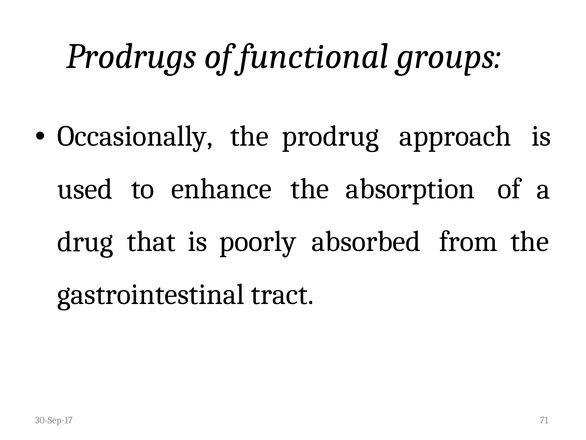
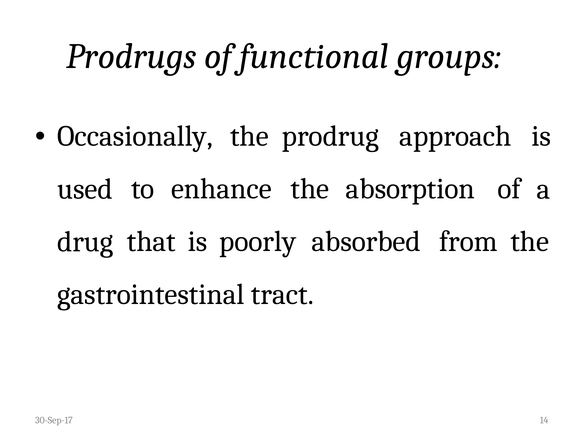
71: 71 -> 14
